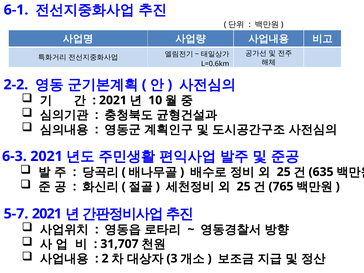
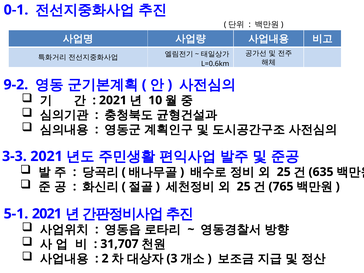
6-1: 6-1 -> 0-1
2-2: 2-2 -> 9-2
6-3: 6-3 -> 3-3
5-7: 5-7 -> 5-1
